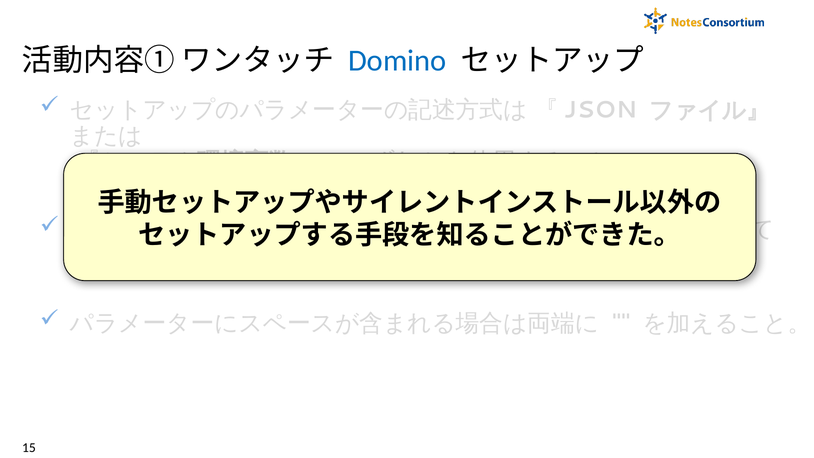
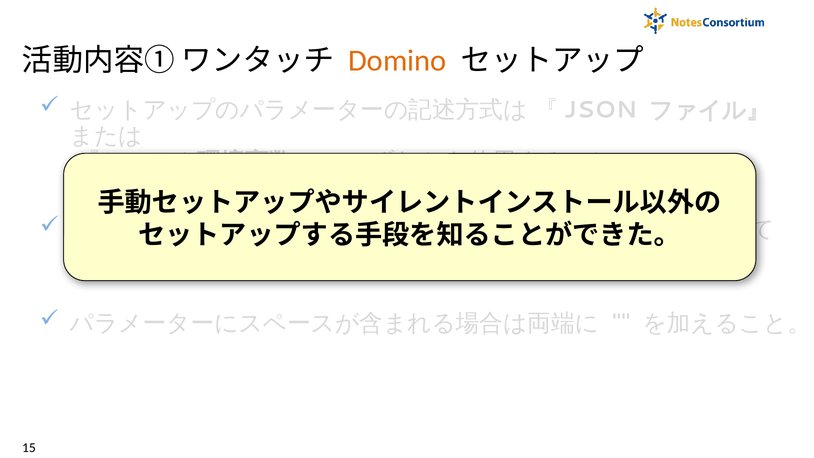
Domino colour: blue -> orange
